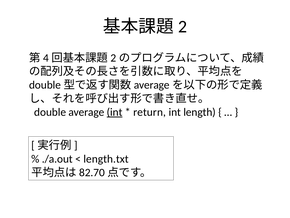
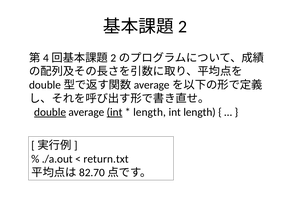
double underline: none -> present
return at (150, 112): return -> length
length.txt: length.txt -> return.txt
